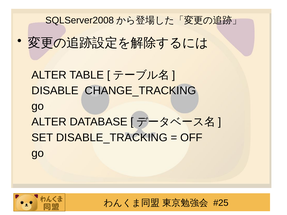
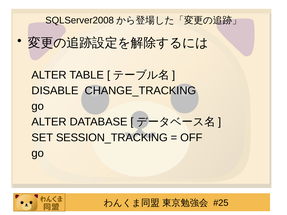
DISABLE_TRACKING: DISABLE_TRACKING -> SESSION_TRACKING
